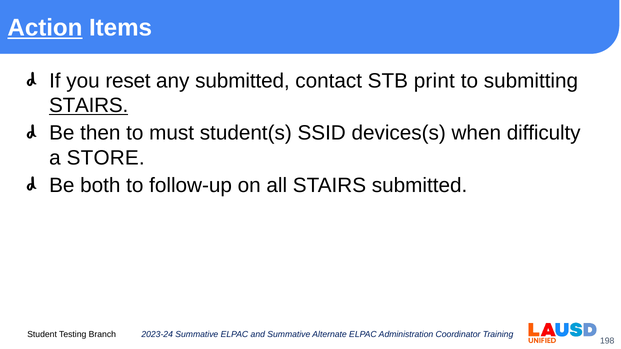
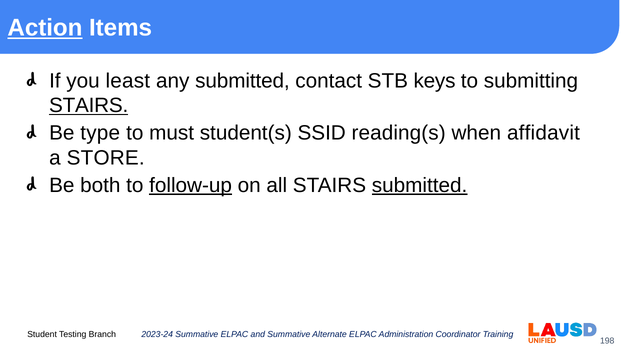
reset: reset -> least
print: print -> keys
then: then -> type
devices(s: devices(s -> reading(s
difficulty: difficulty -> affidavit
follow-up underline: none -> present
submitted at (420, 185) underline: none -> present
